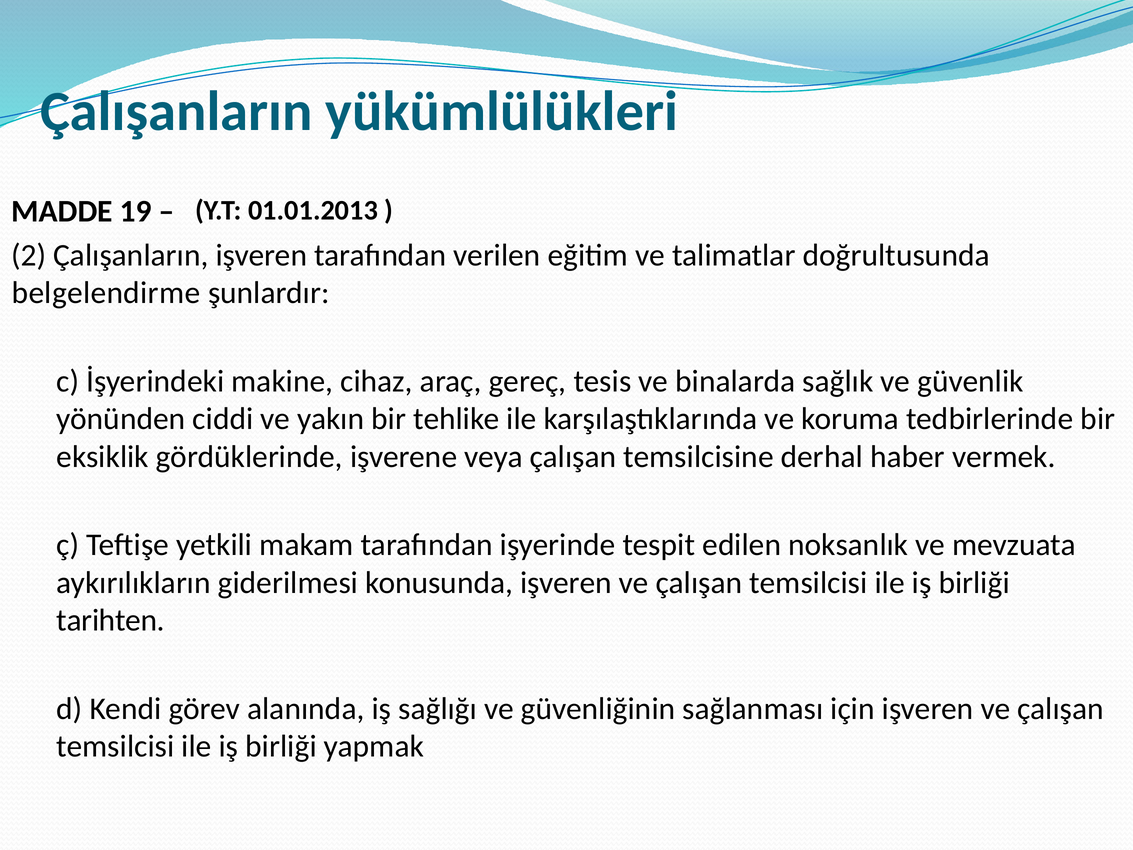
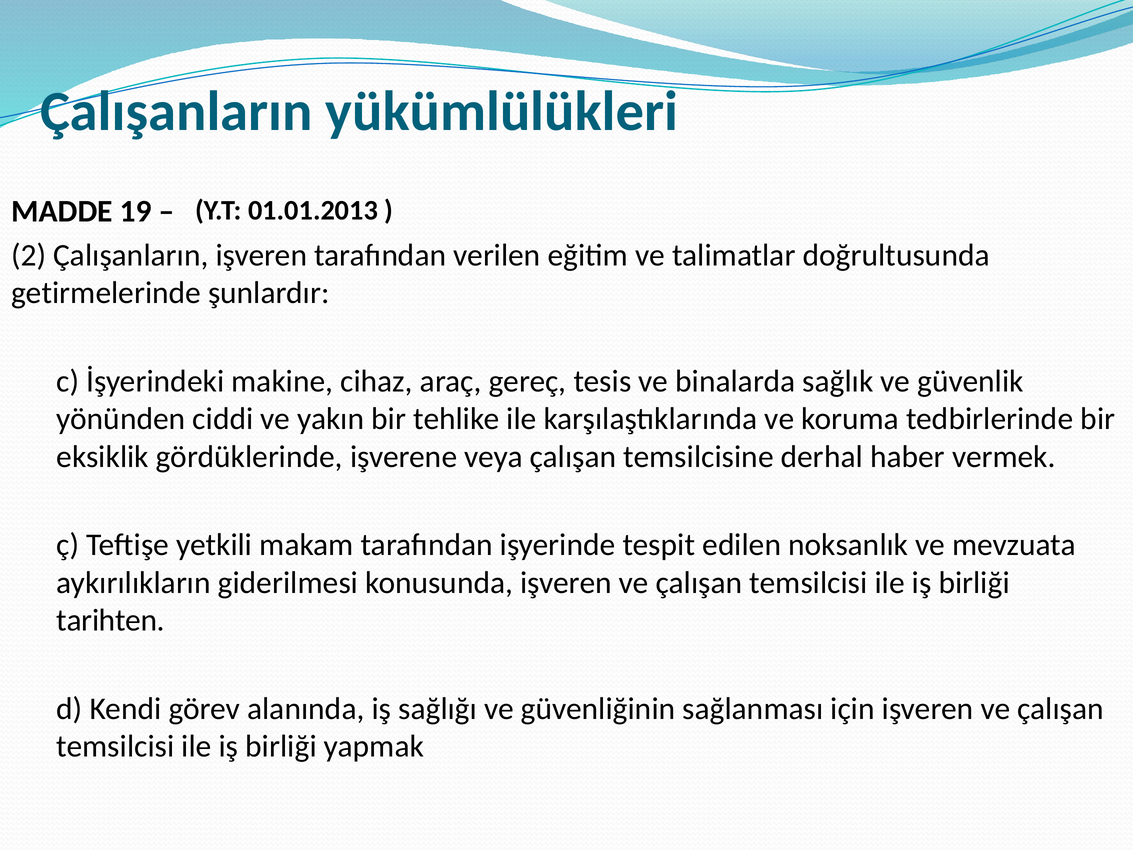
belgelendirme: belgelendirme -> getirmelerinde
